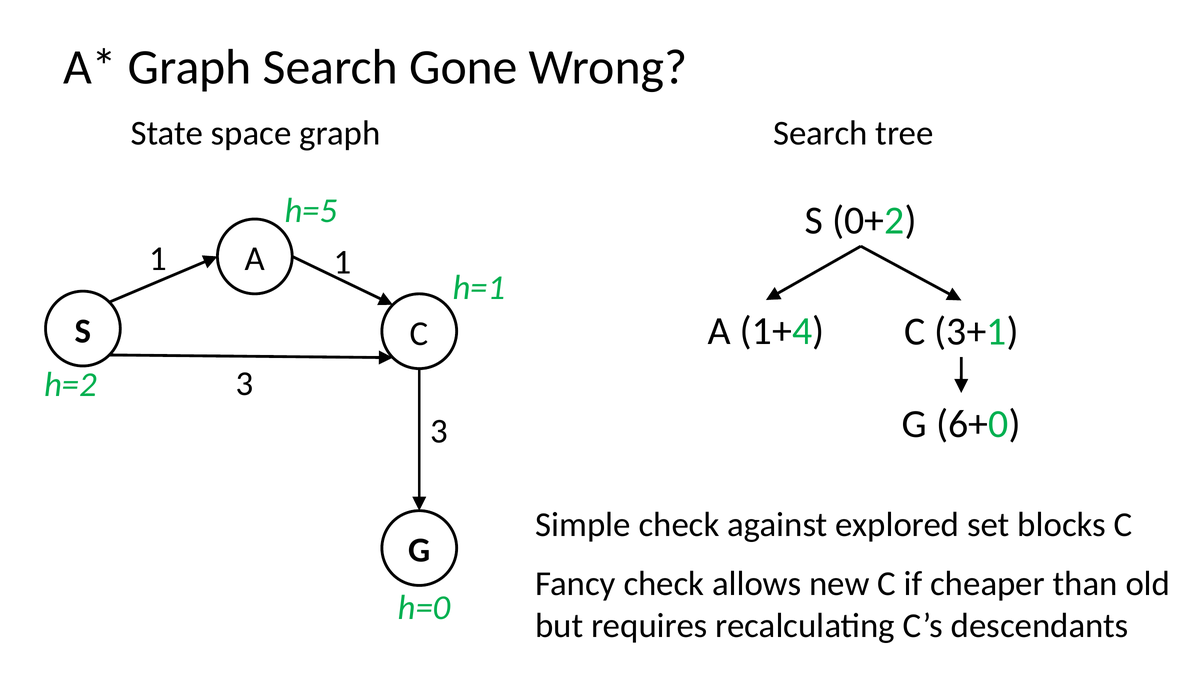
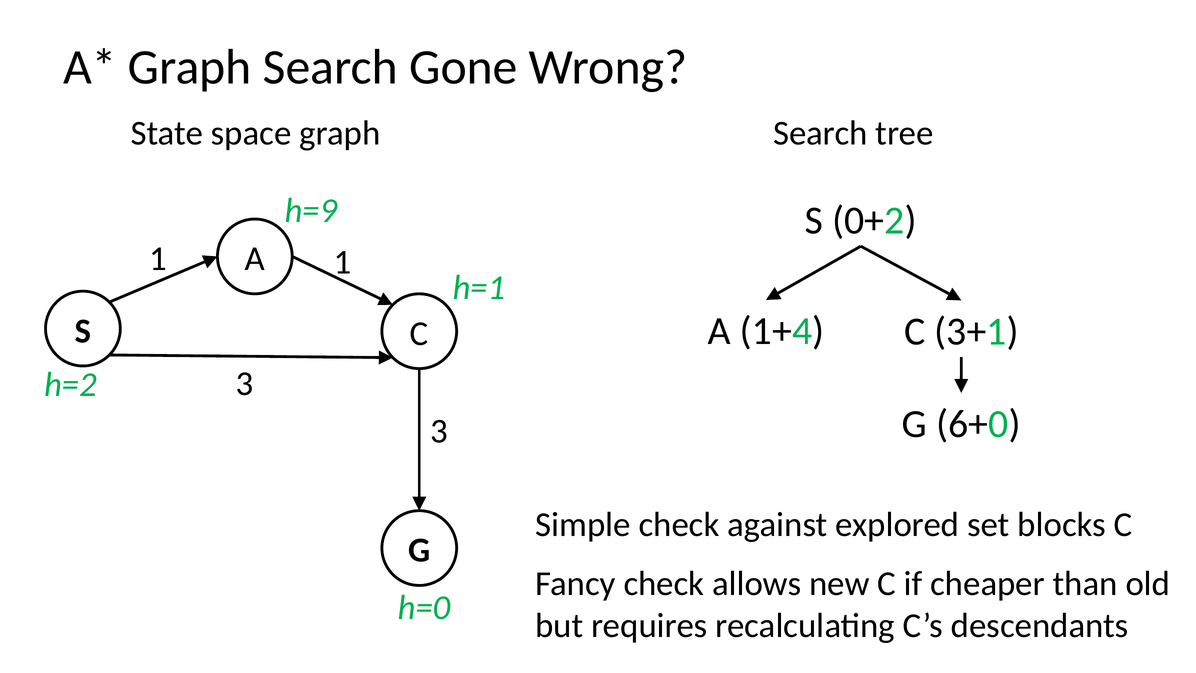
h=5: h=5 -> h=9
